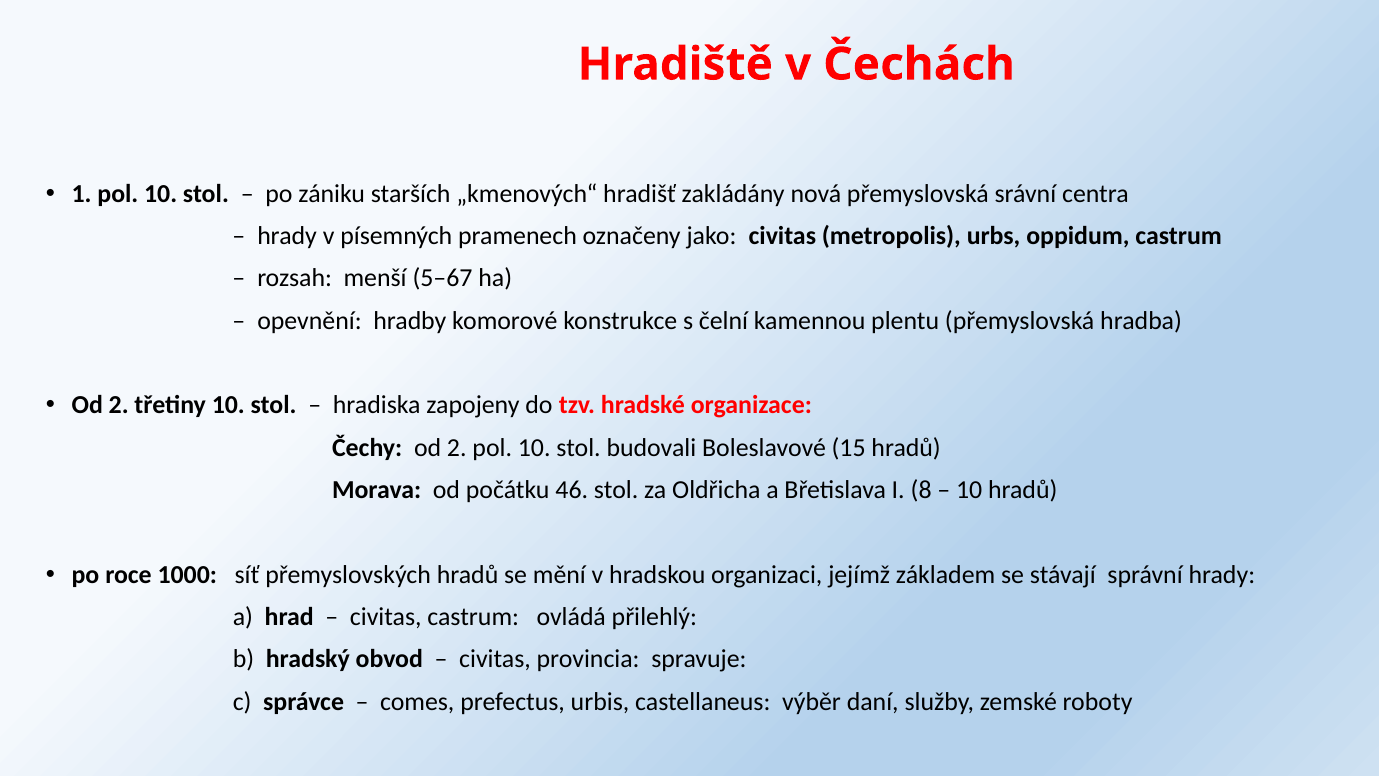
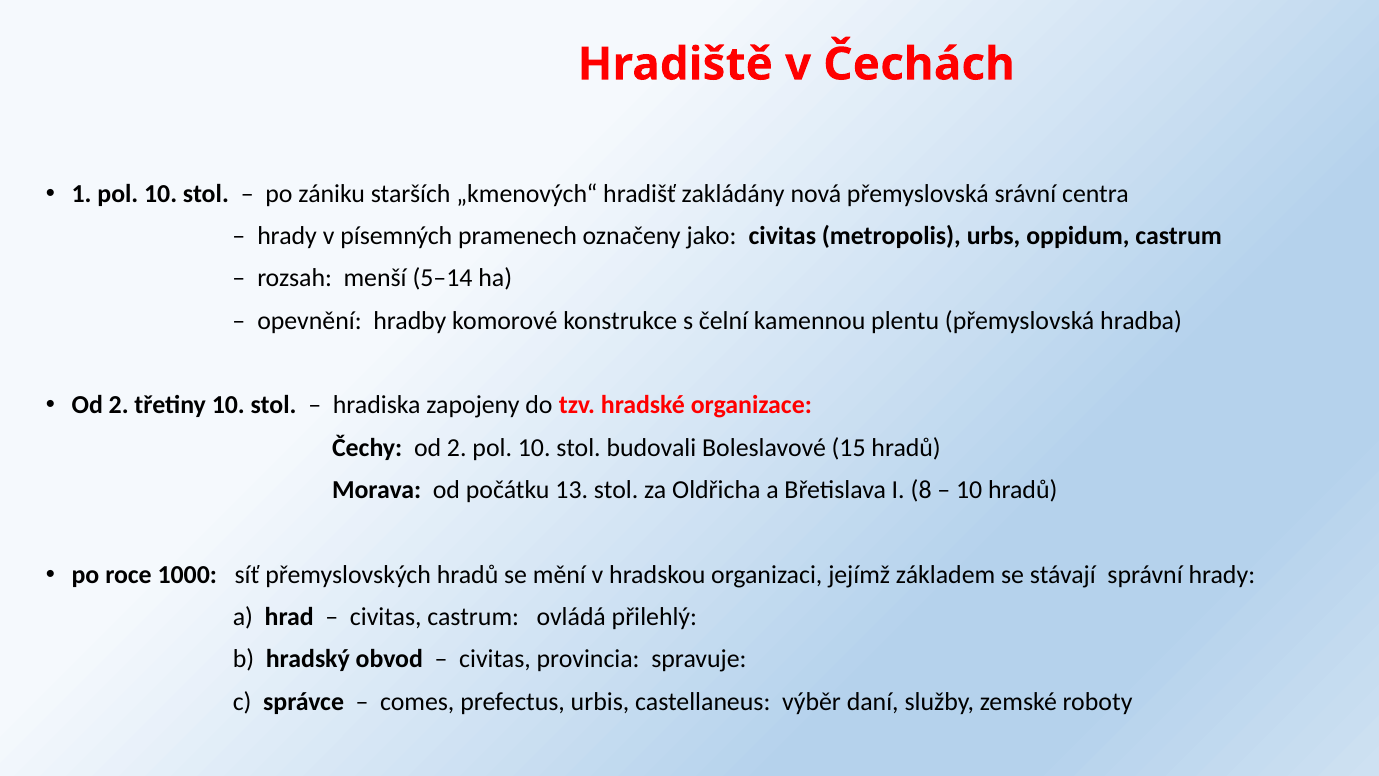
5–67: 5–67 -> 5–14
46: 46 -> 13
